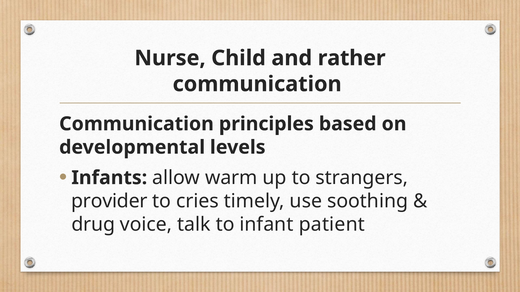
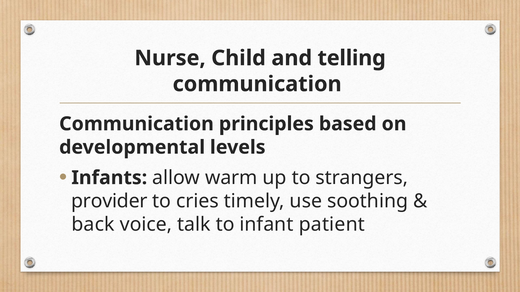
rather: rather -> telling
drug: drug -> back
